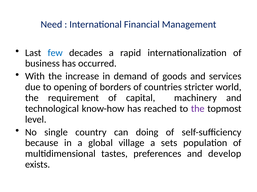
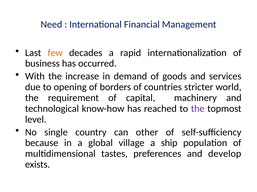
few colour: blue -> orange
doing: doing -> other
sets: sets -> ship
